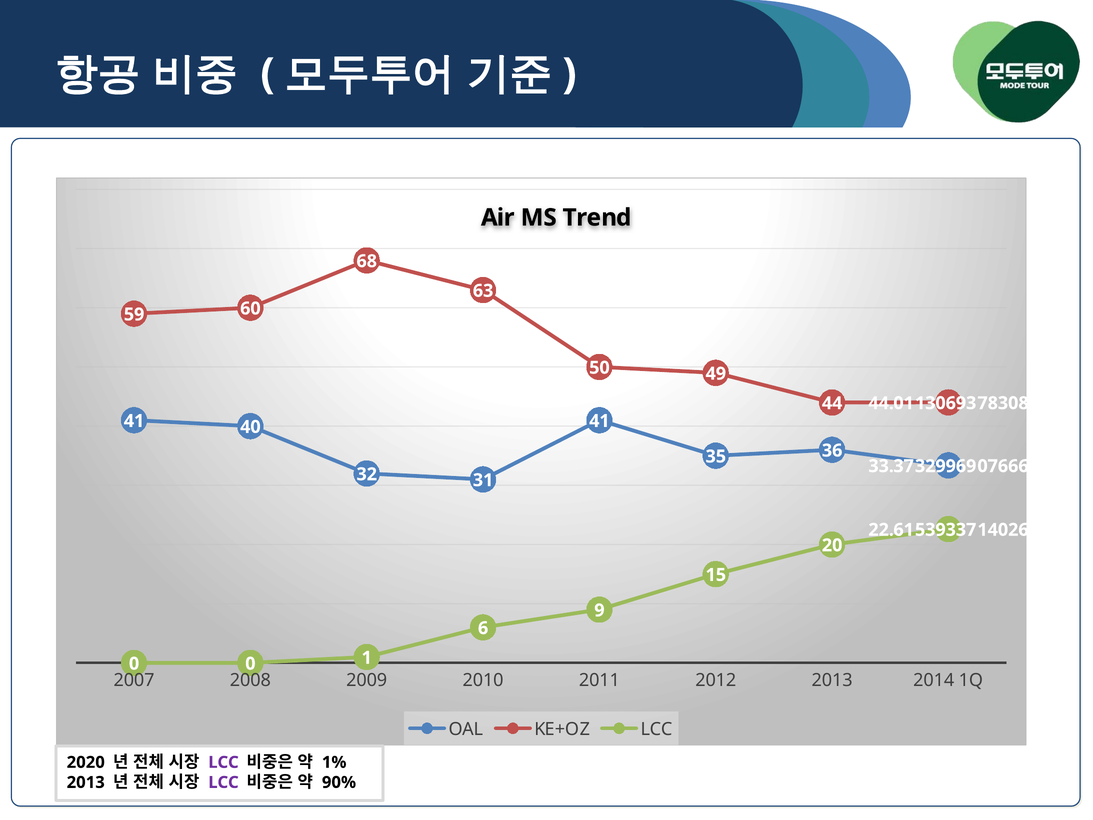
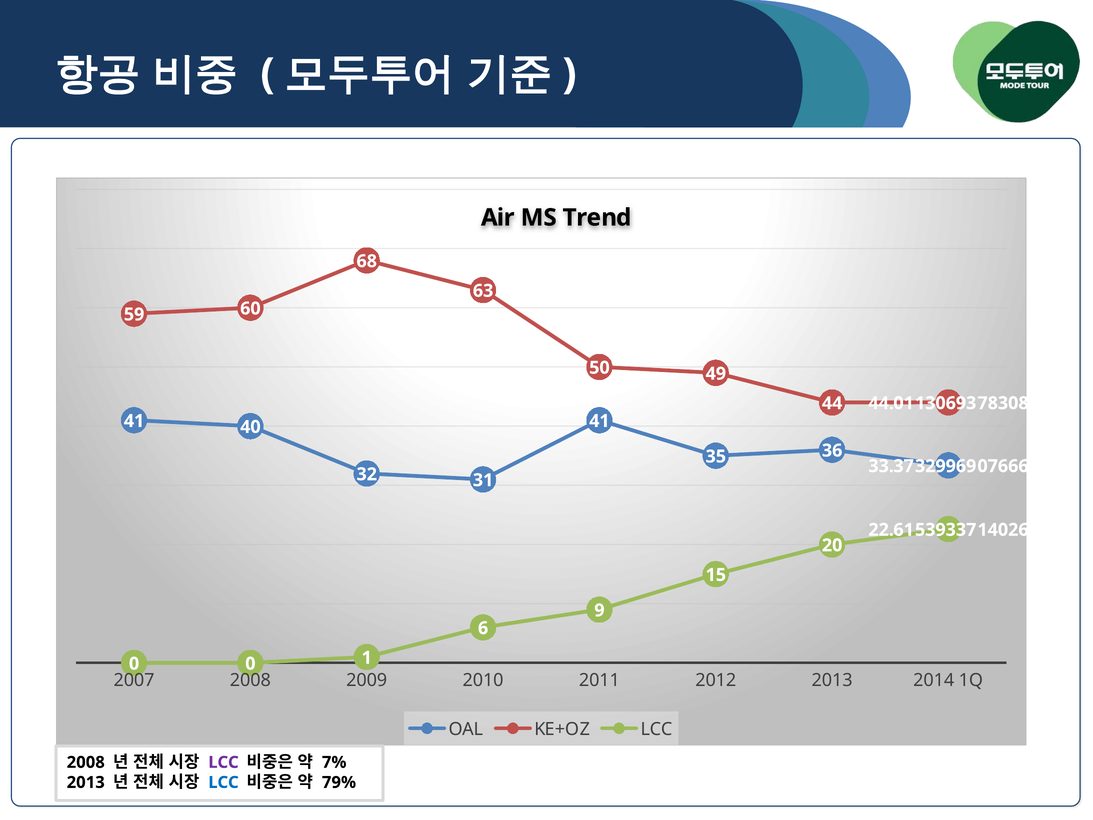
2020 at (86, 762): 2020 -> 2008
1%: 1% -> 7%
LCC at (224, 782) colour: purple -> blue
90%: 90% -> 79%
